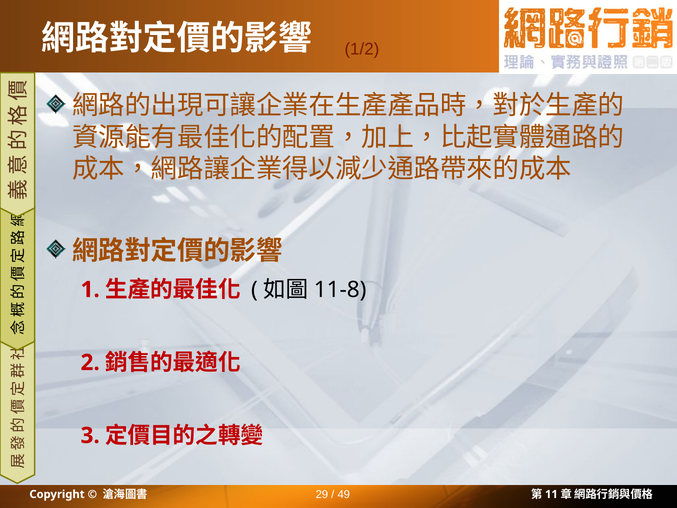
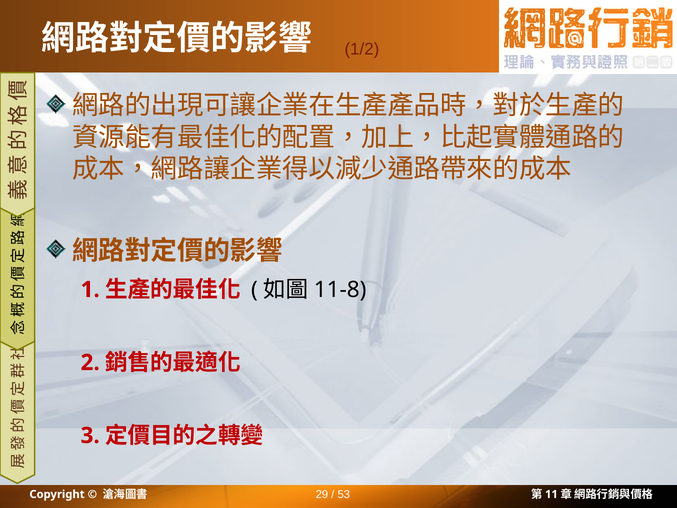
49: 49 -> 53
